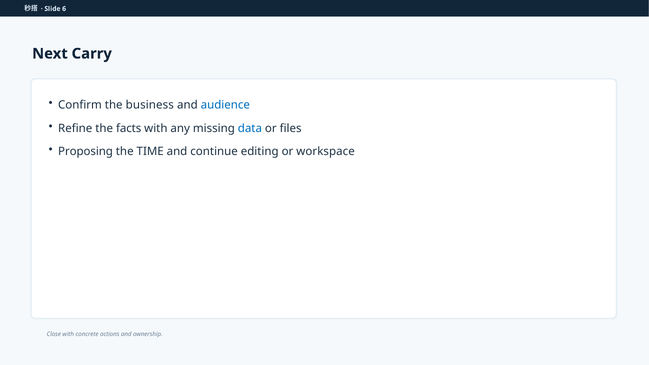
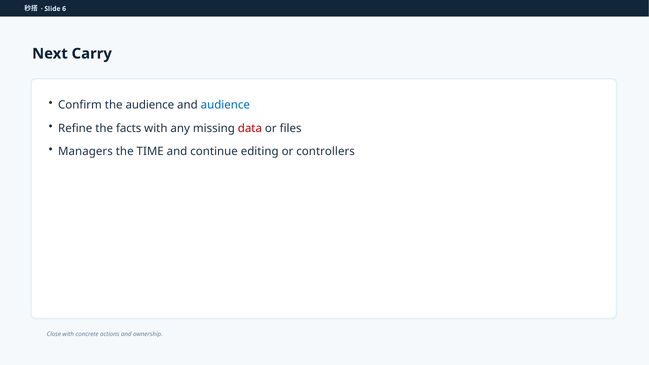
the business: business -> audience
data colour: blue -> red
Proposing: Proposing -> Managers
workspace: workspace -> controllers
